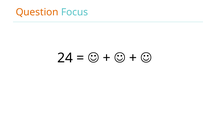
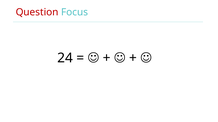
Question colour: orange -> red
